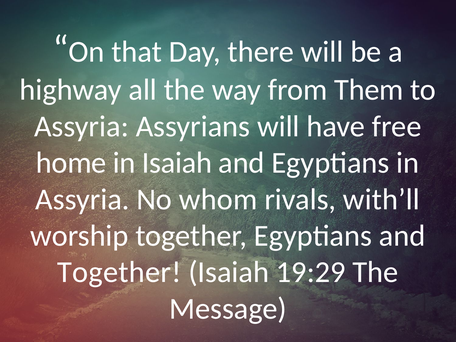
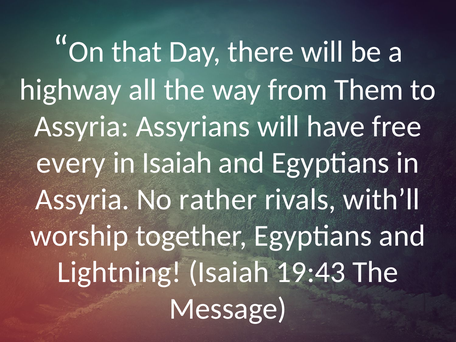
home: home -> every
whom: whom -> rather
Together at (119, 272): Together -> Lightning
19:29: 19:29 -> 19:43
